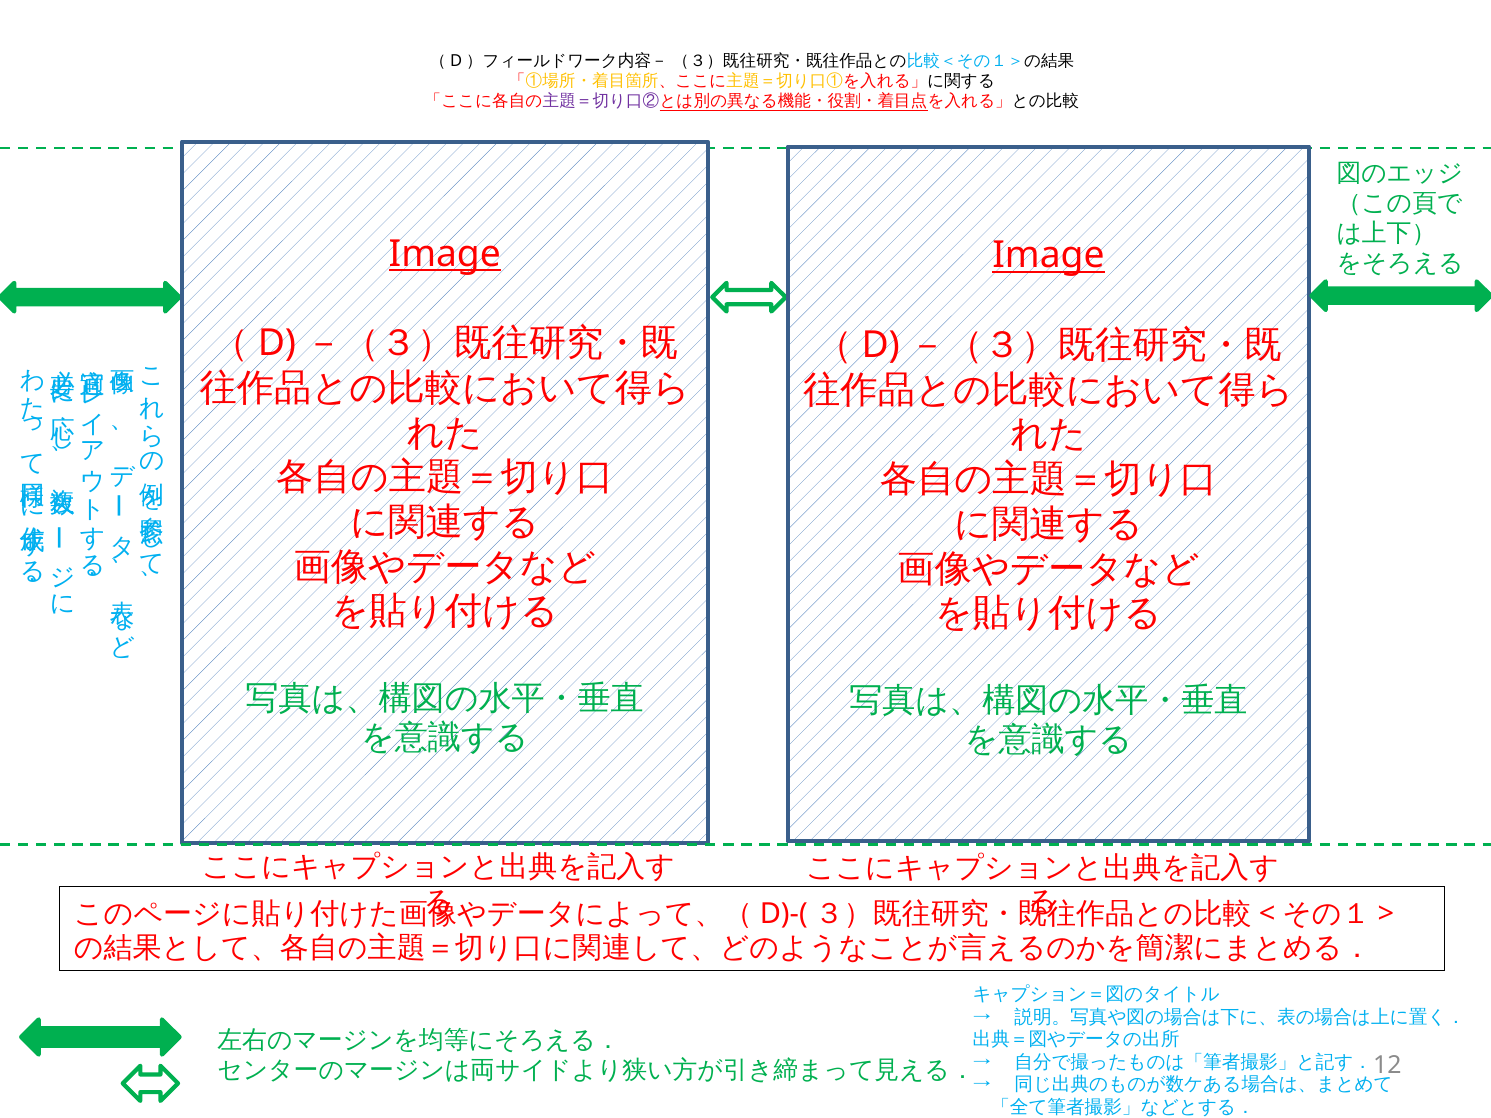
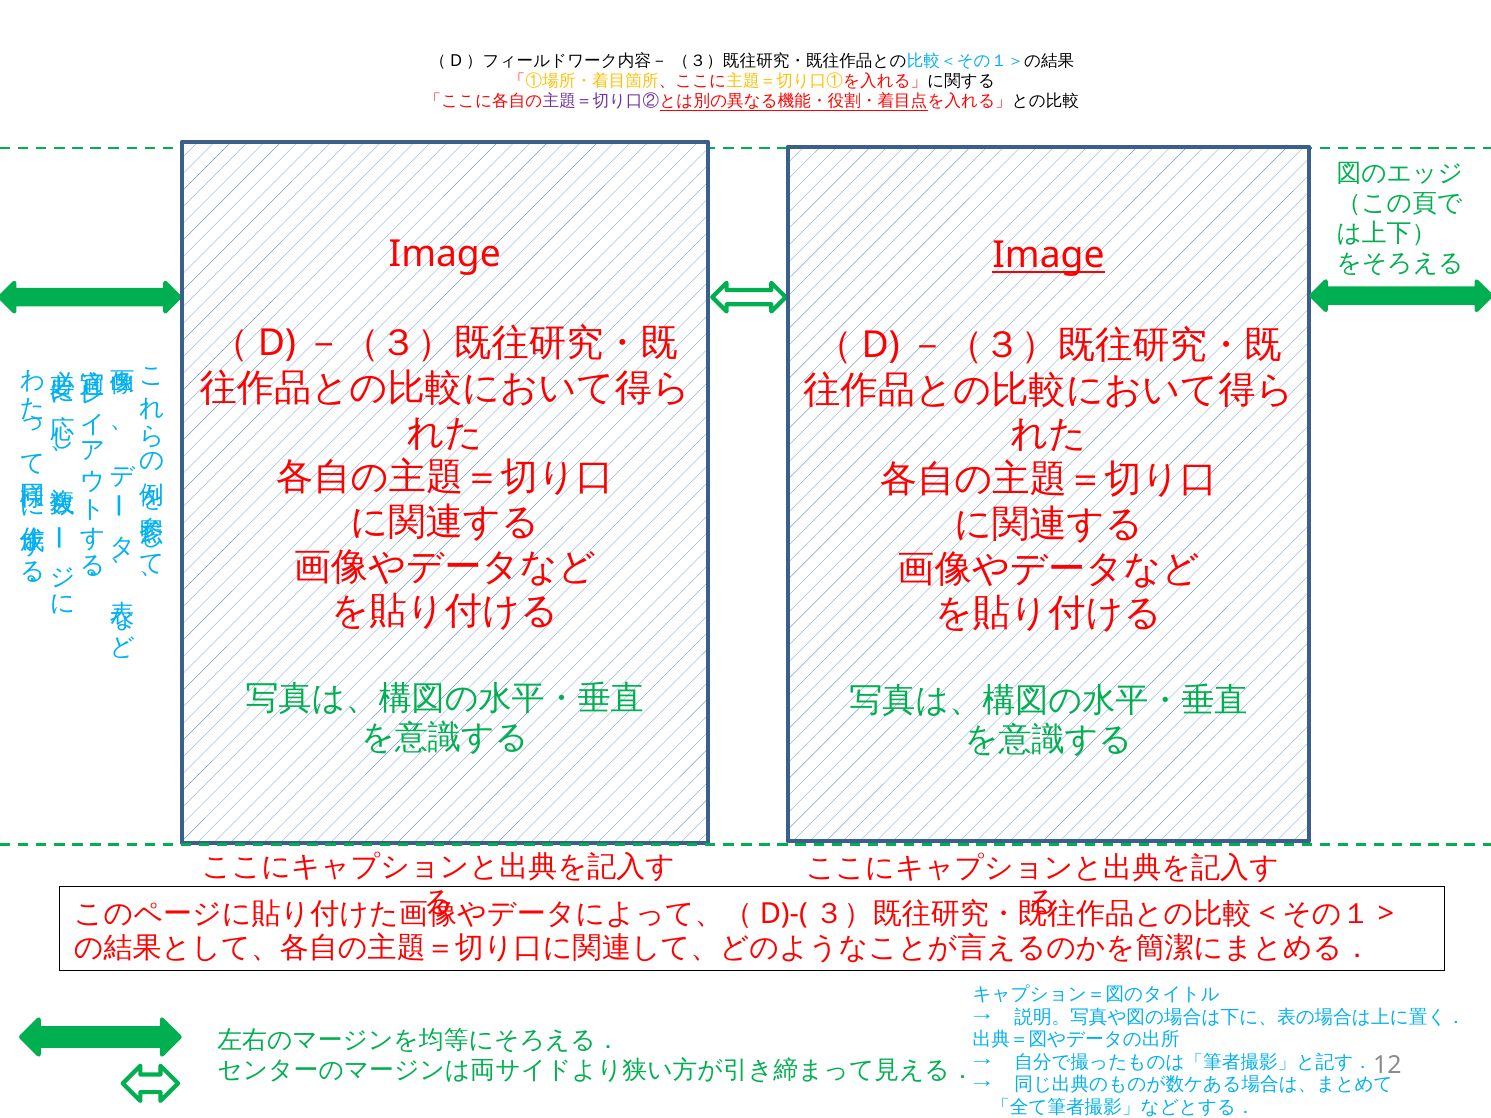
Image at (445, 254) underline: present -> none
